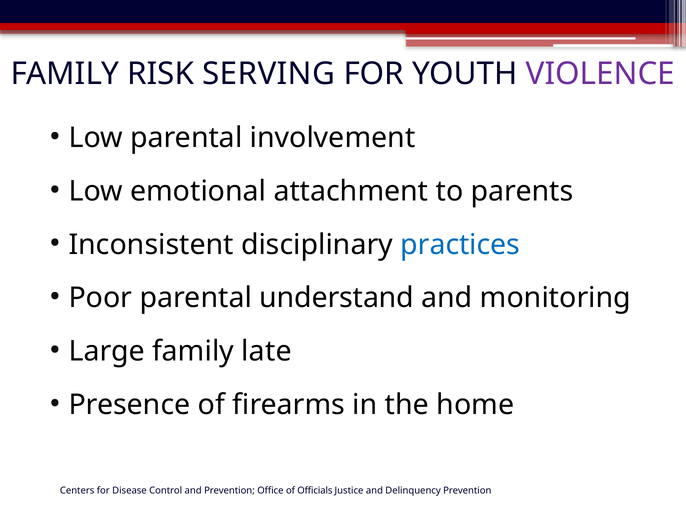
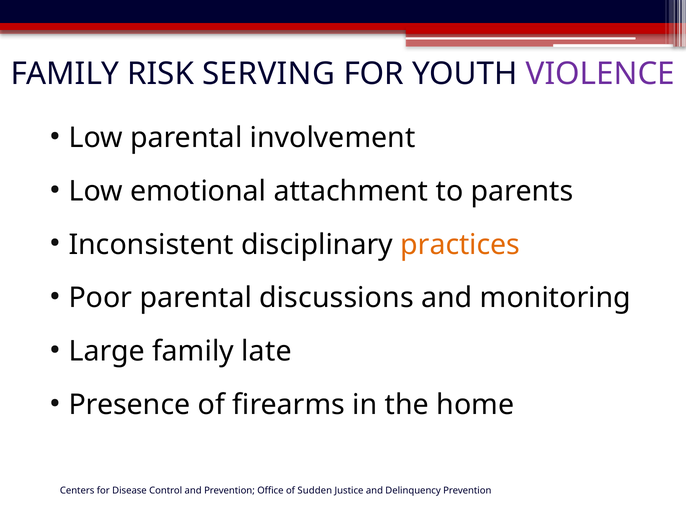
practices colour: blue -> orange
understand: understand -> discussions
Officials: Officials -> Sudden
